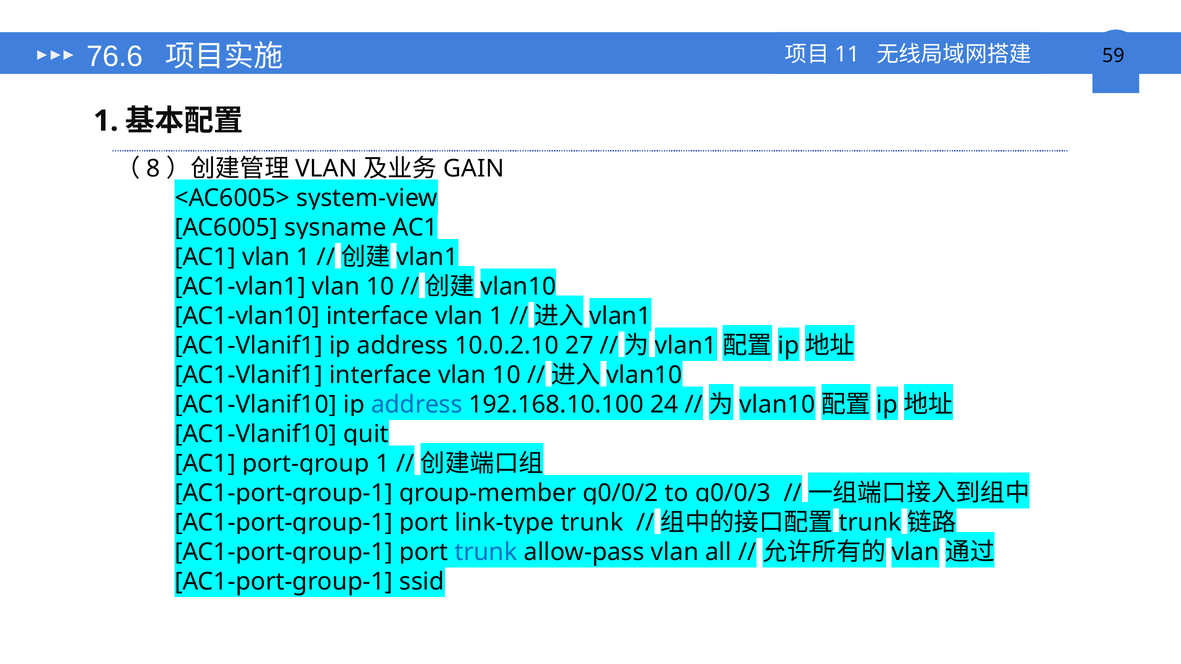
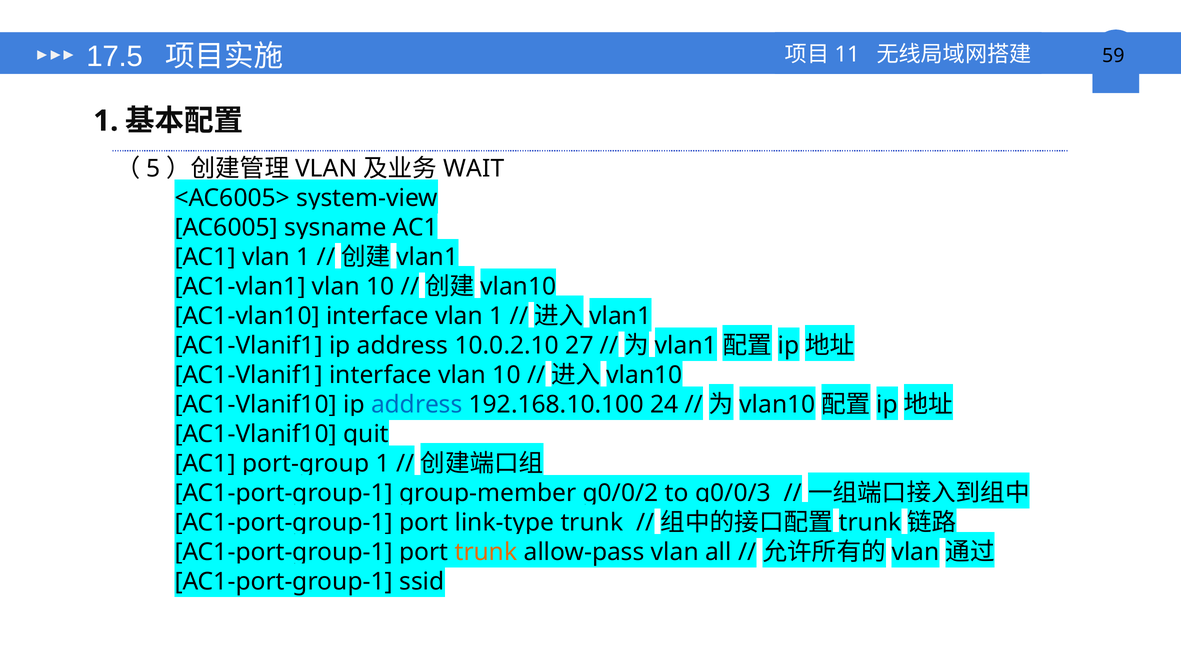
76.6: 76.6 -> 17.5
8: 8 -> 5
GAIN: GAIN -> WAIT
trunk at (486, 552) colour: blue -> orange
